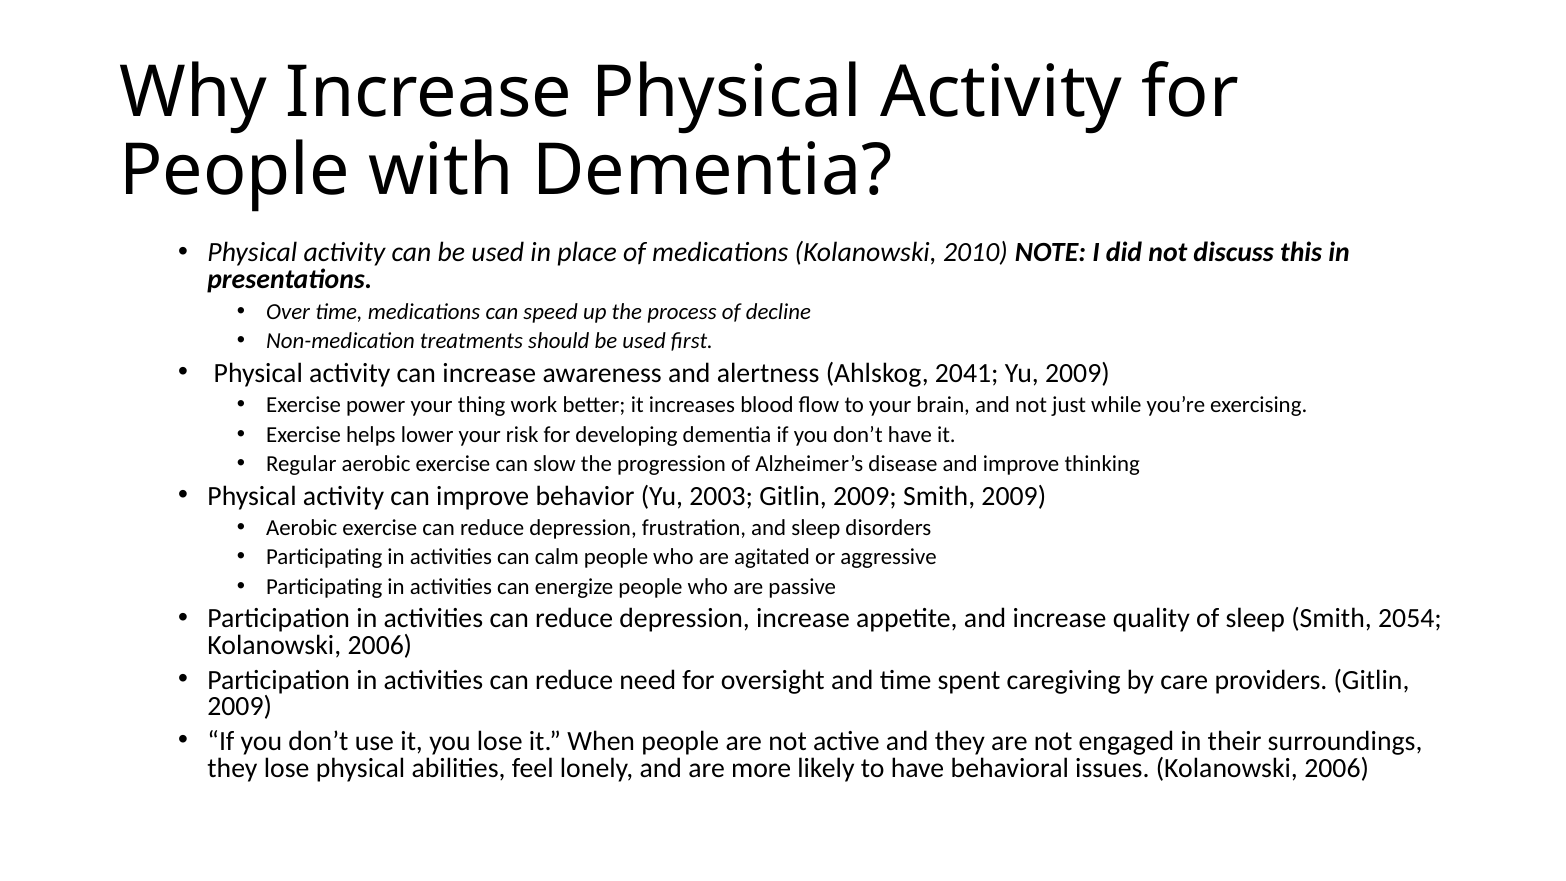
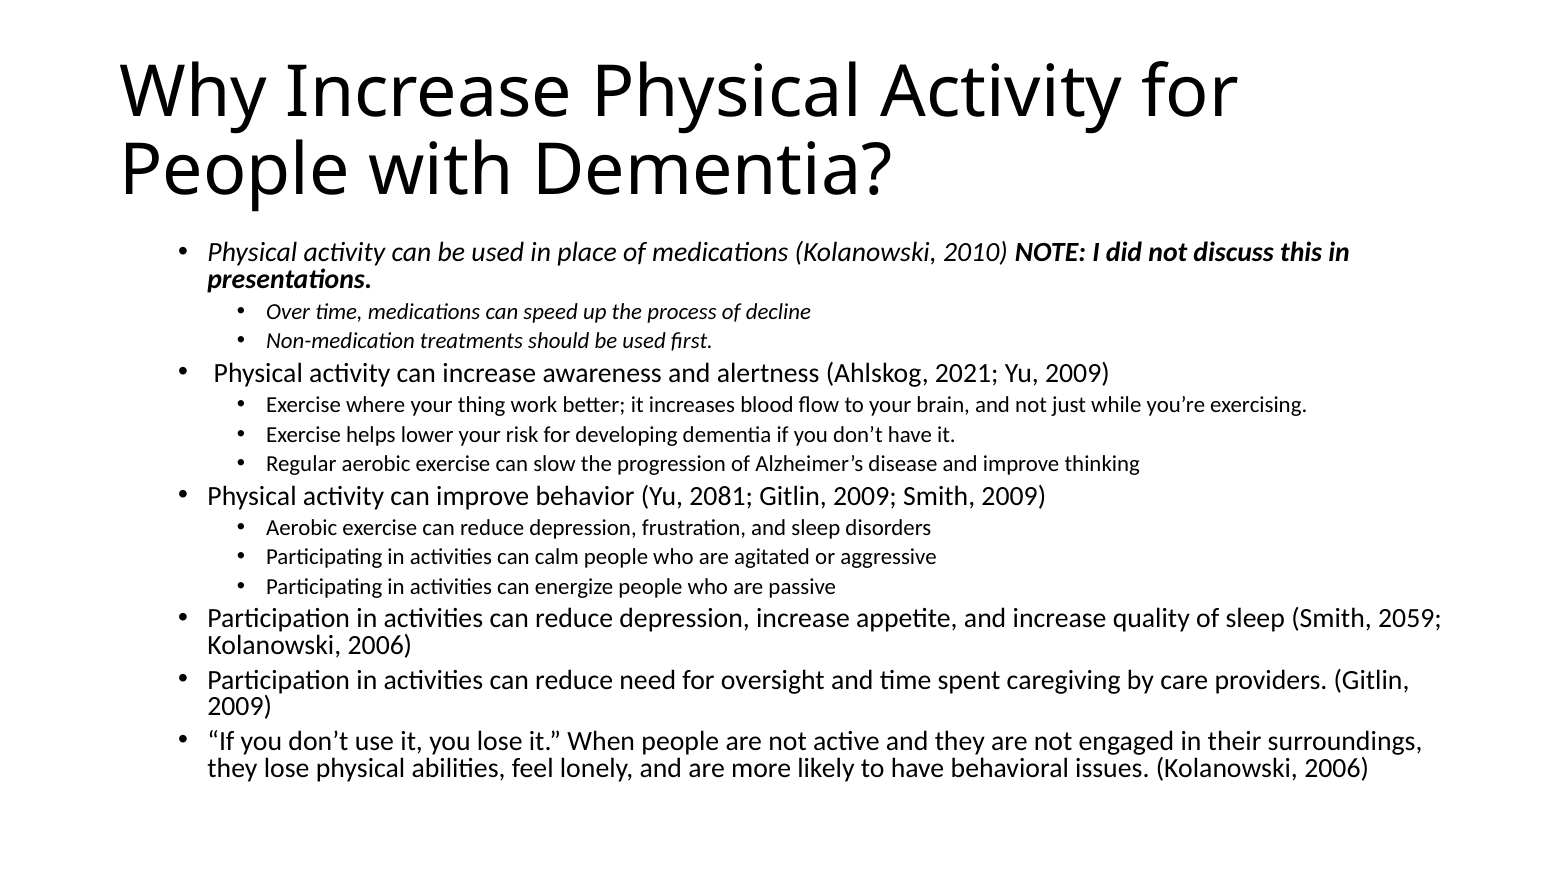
2041: 2041 -> 2021
power: power -> where
2003: 2003 -> 2081
2054: 2054 -> 2059
